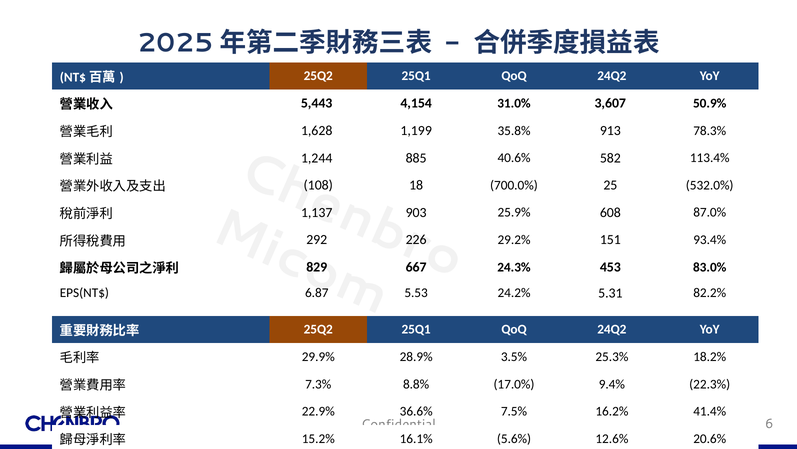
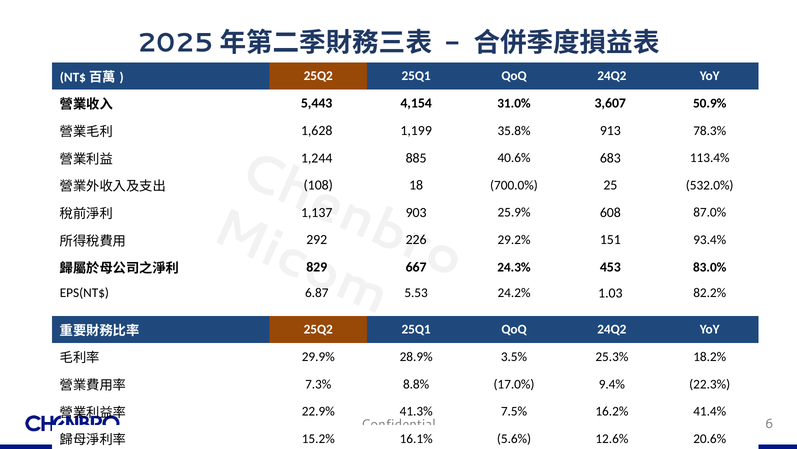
582: 582 -> 683
5.31: 5.31 -> 1.03
36.6%: 36.6% -> 41.3%
